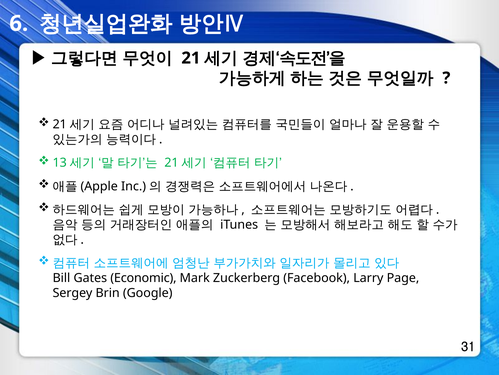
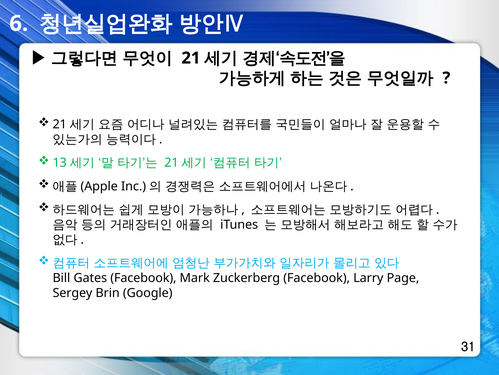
Gates Economic: Economic -> Facebook
